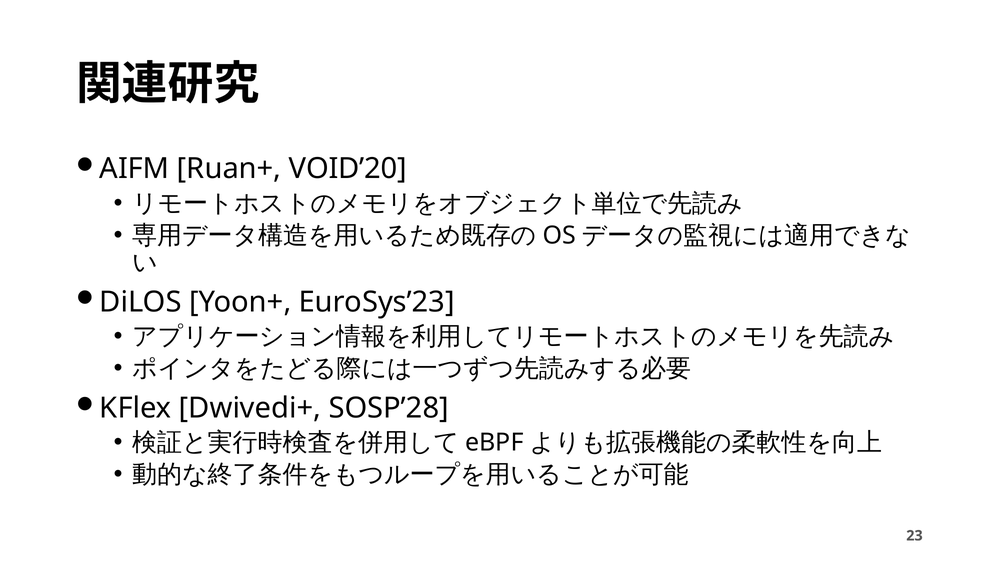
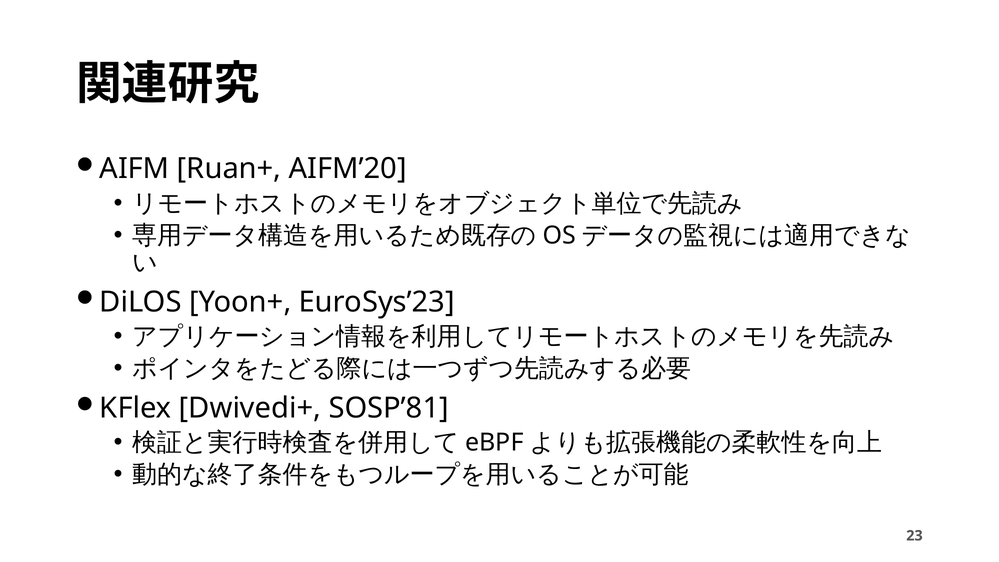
VOID’20: VOID’20 -> AIFM’20
SOSP’28: SOSP’28 -> SOSP’81
